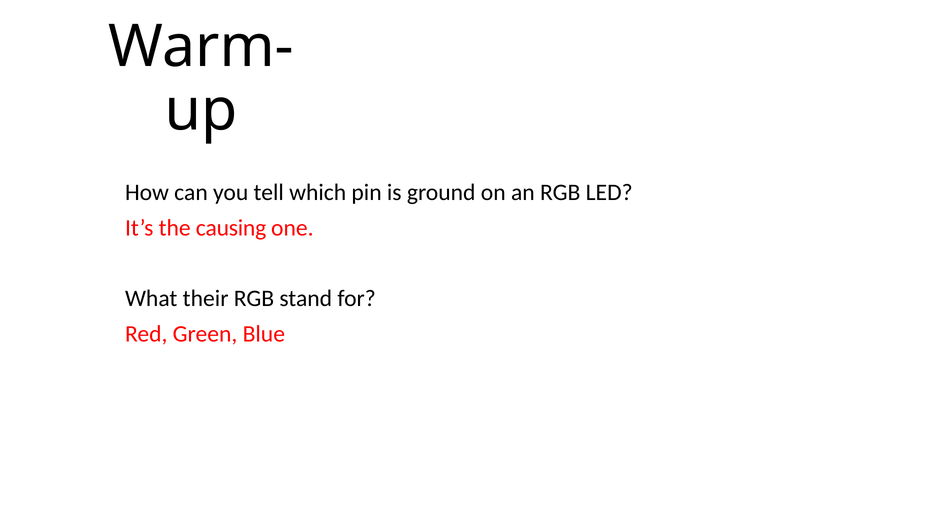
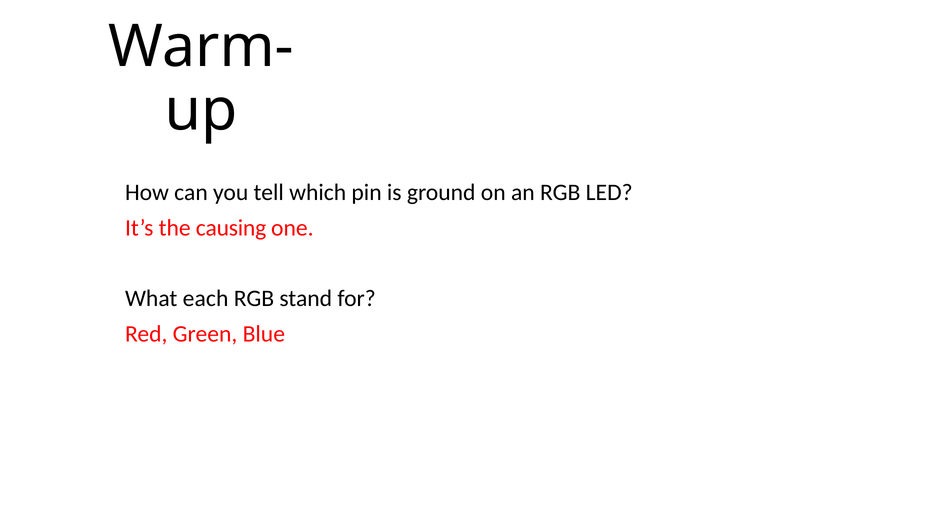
their: their -> each
